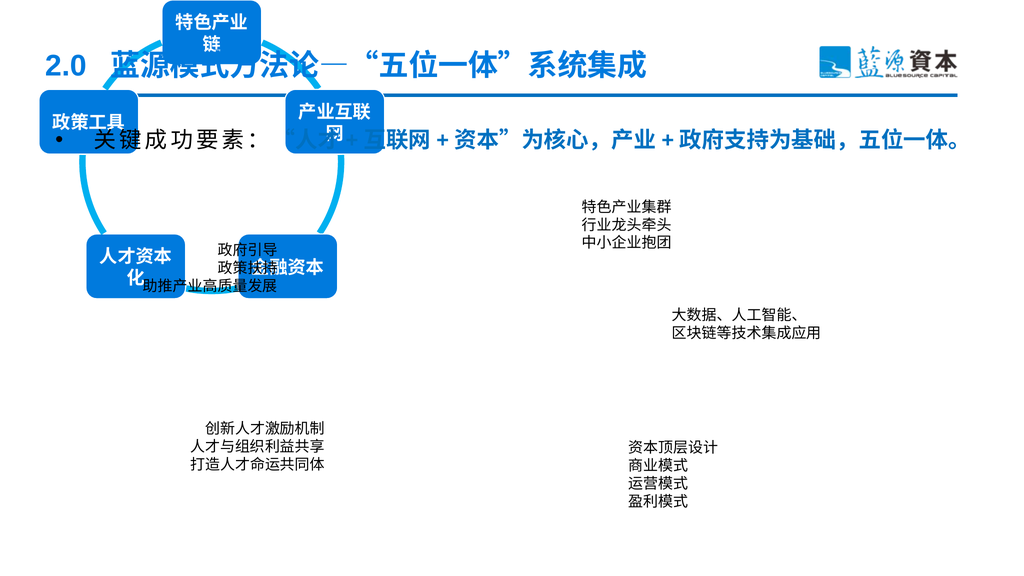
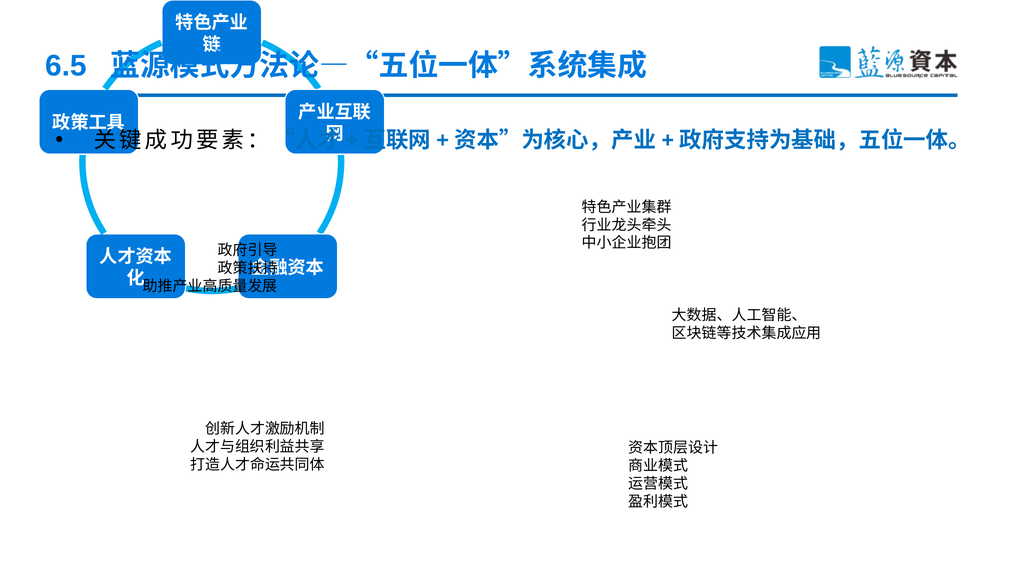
2.0: 2.0 -> 6.5
